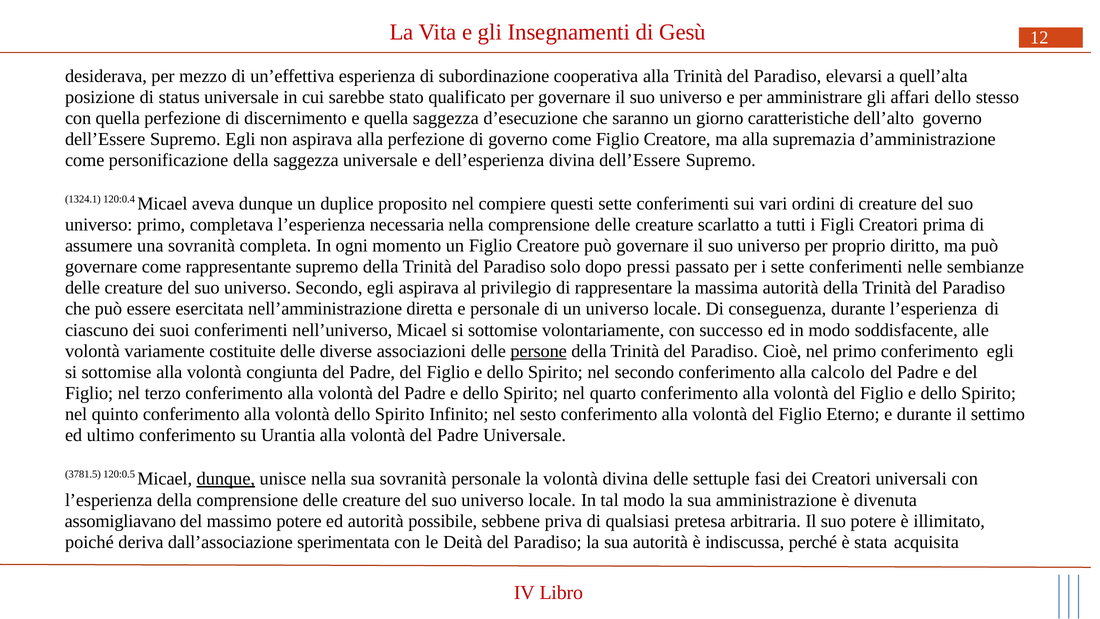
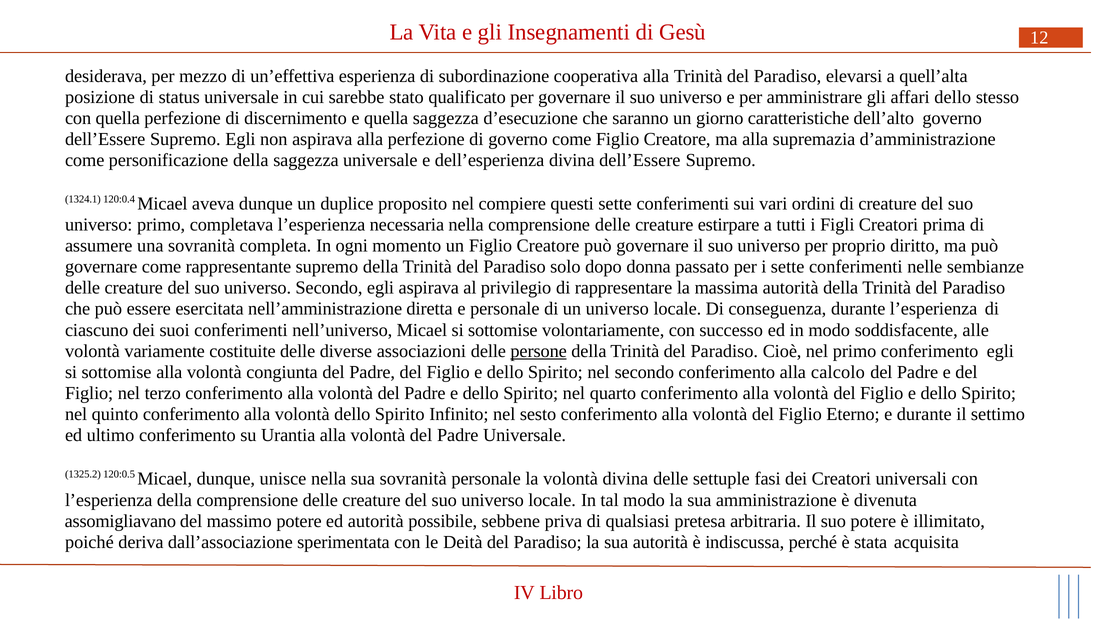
scarlatto: scarlatto -> estirpare
pressi: pressi -> donna
3781.5: 3781.5 -> 1325.2
dunque at (226, 479) underline: present -> none
